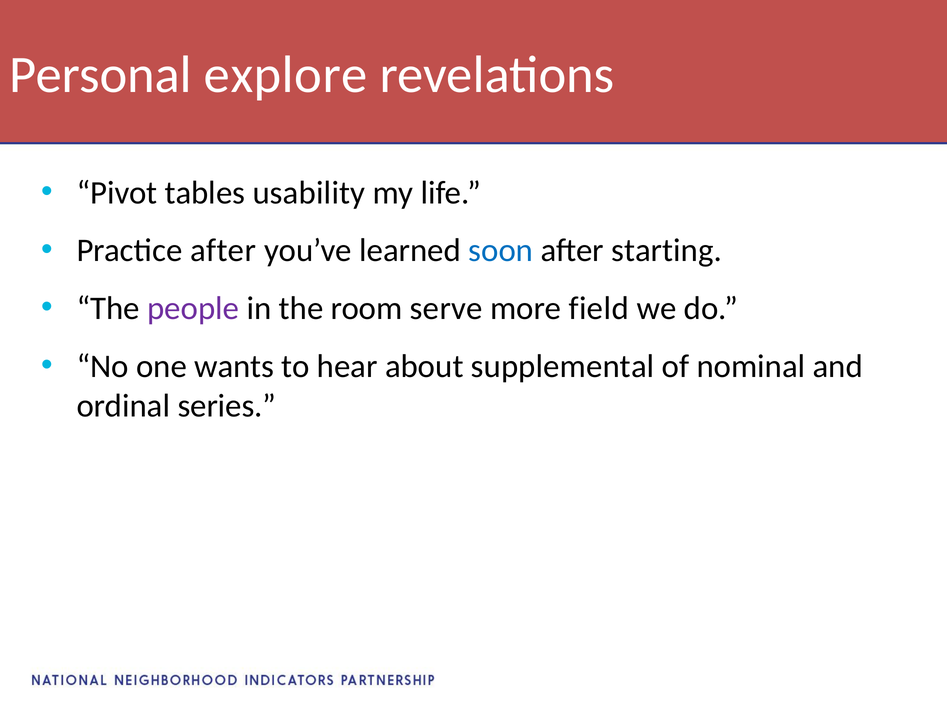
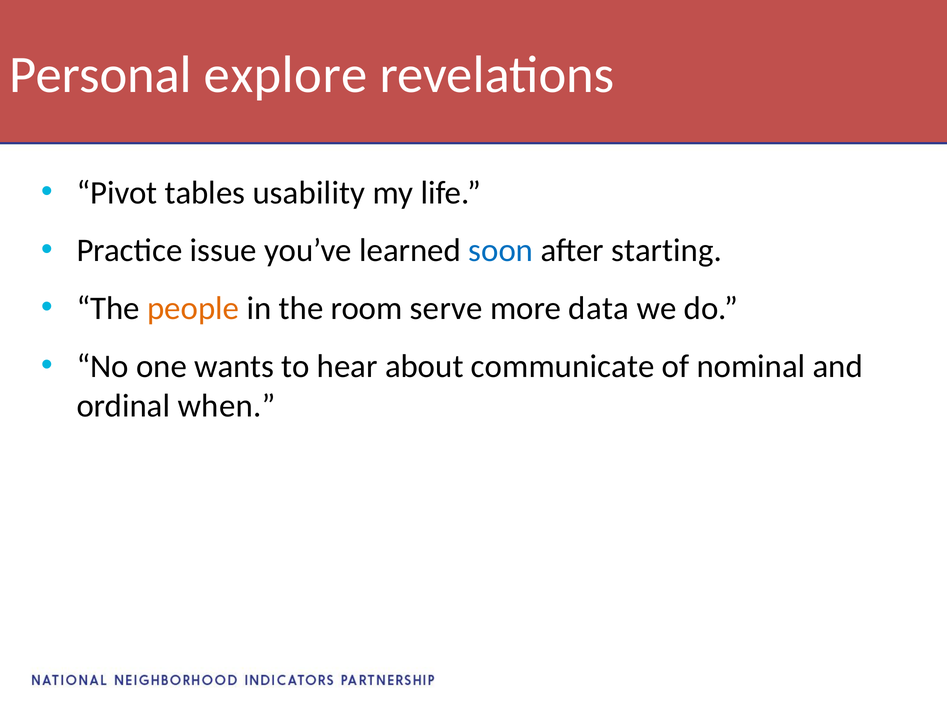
Practice after: after -> issue
people colour: purple -> orange
field: field -> data
supplemental: supplemental -> communicate
series: series -> when
